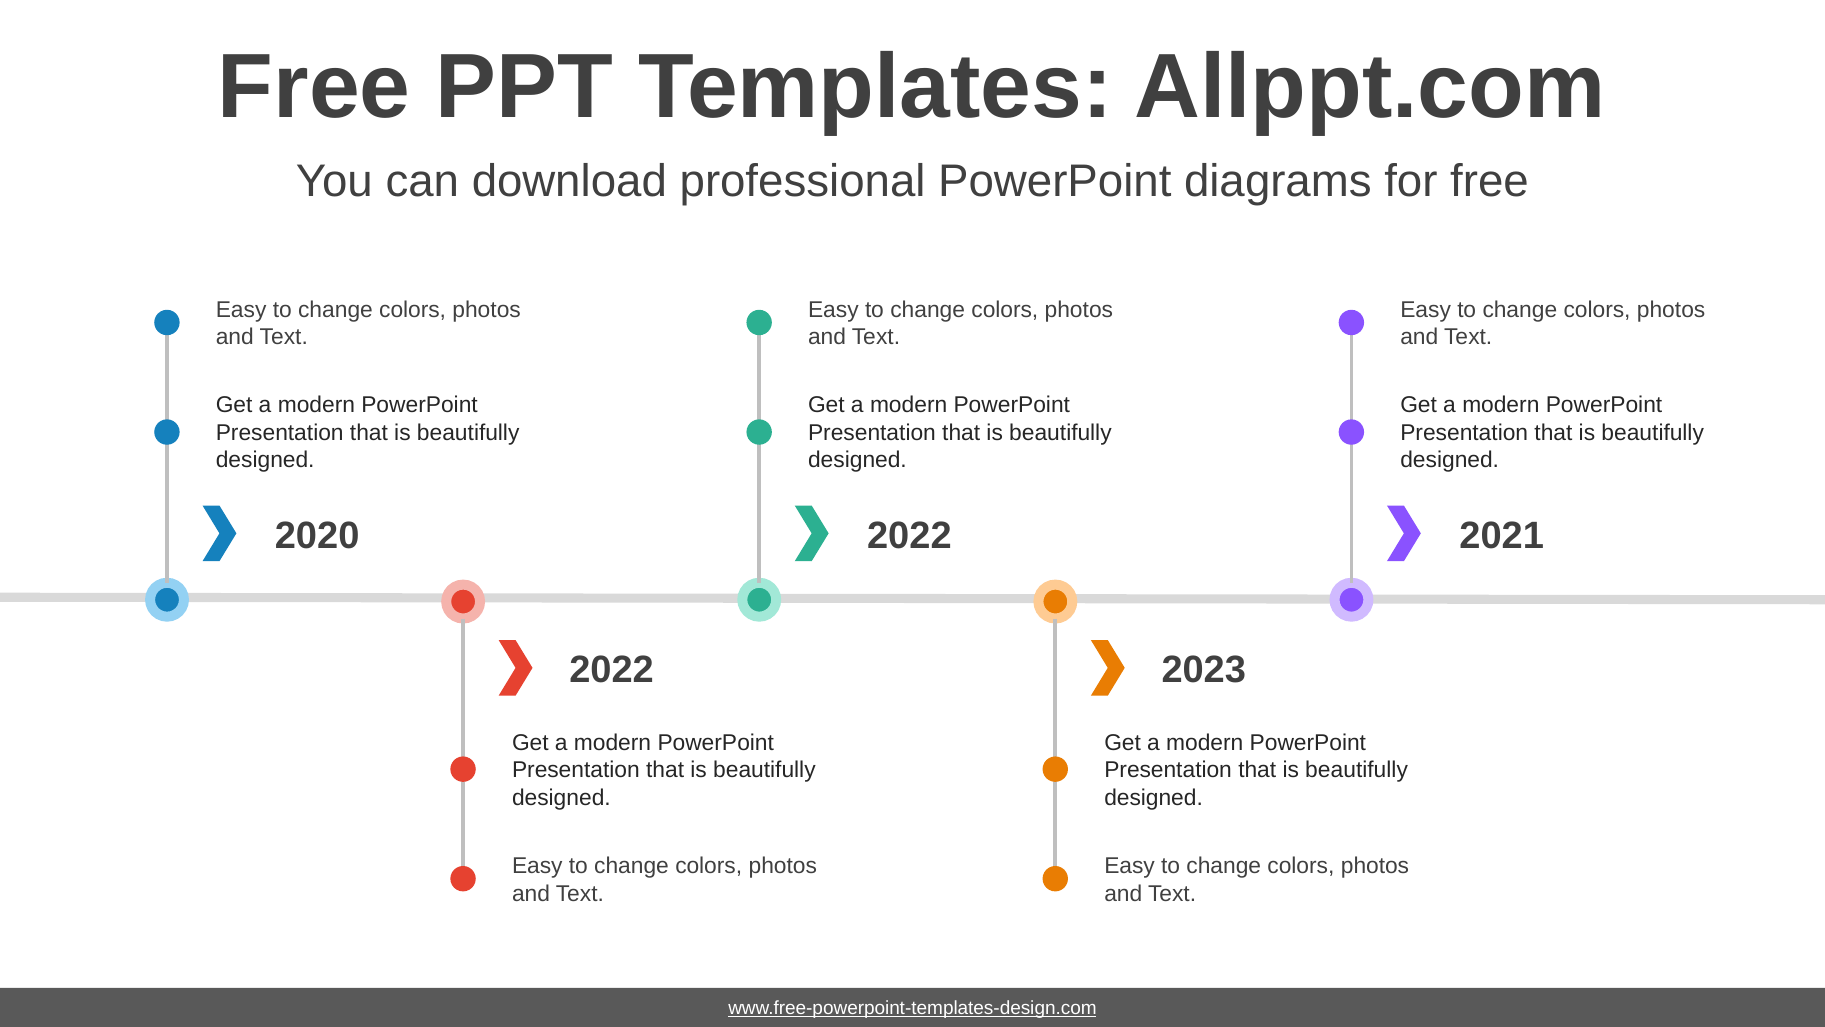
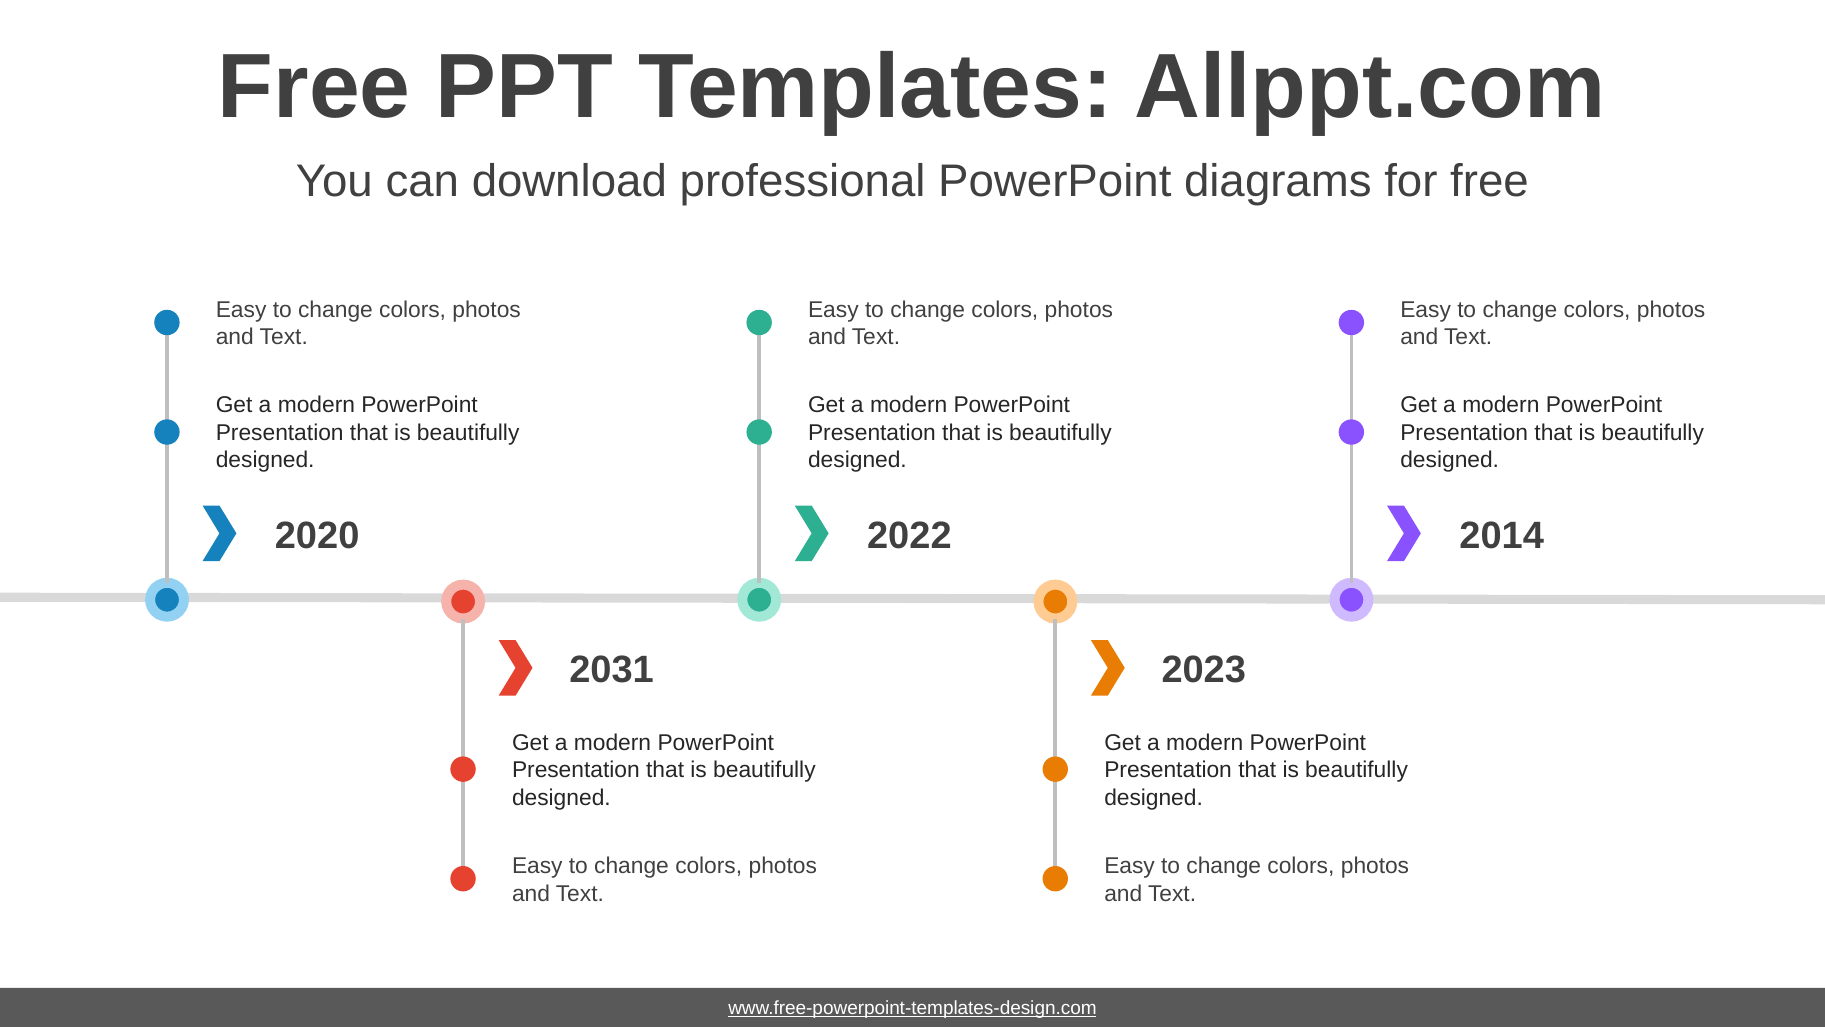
2021: 2021 -> 2014
2022 at (612, 670): 2022 -> 2031
